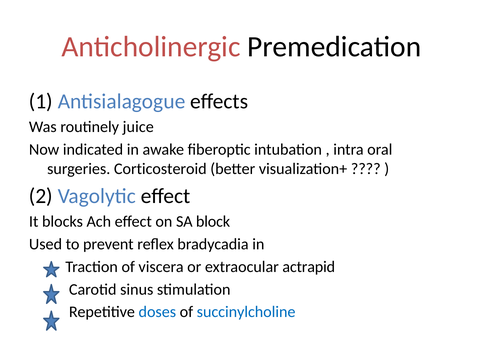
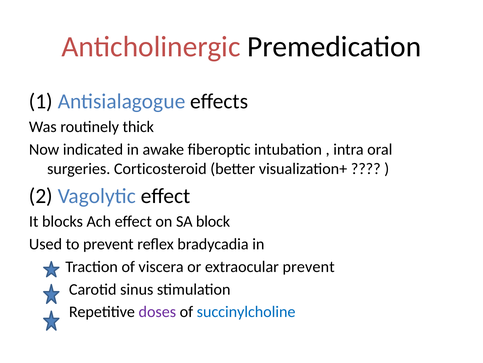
juice: juice -> thick
extraocular actrapid: actrapid -> prevent
doses colour: blue -> purple
